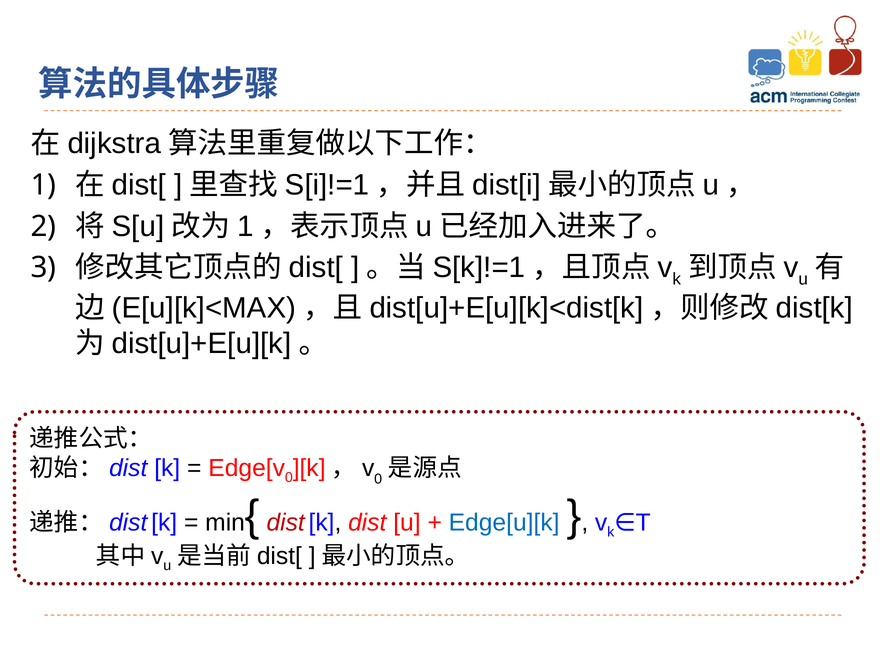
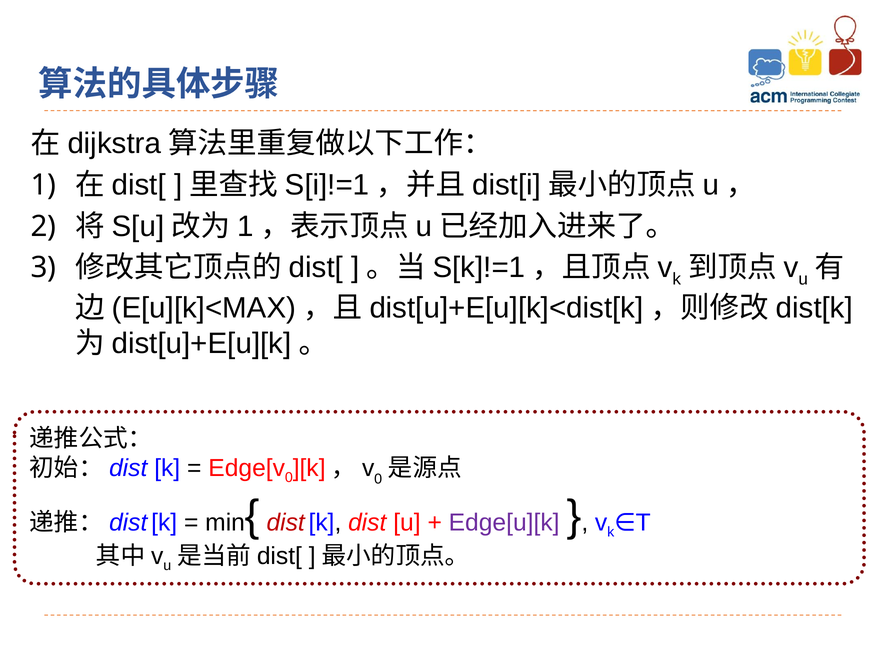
Edge[u][k colour: blue -> purple
